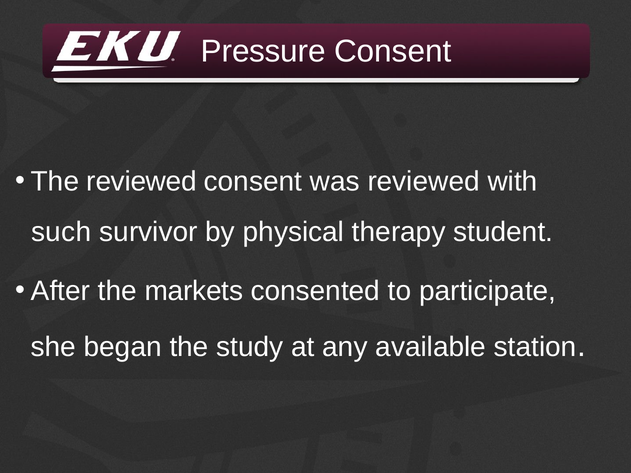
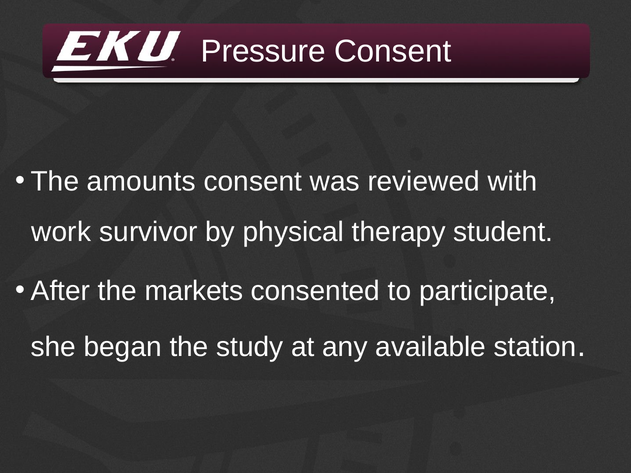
The reviewed: reviewed -> amounts
such: such -> work
